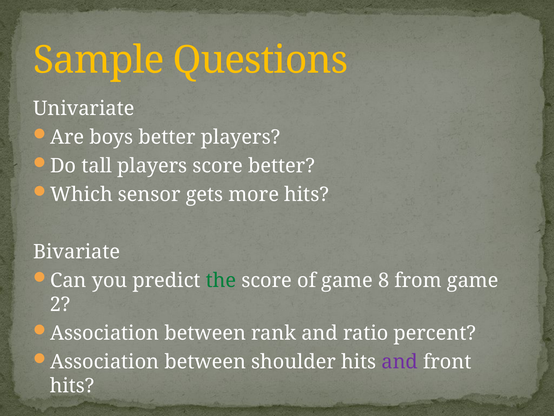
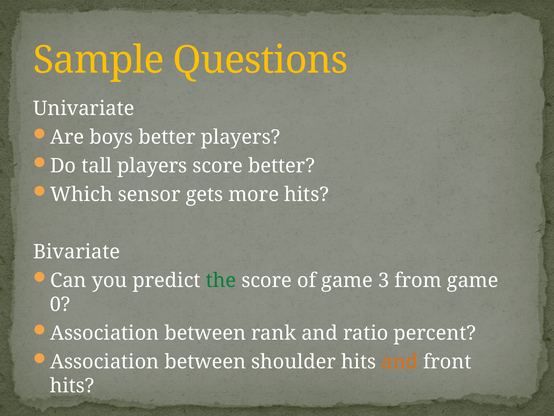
8: 8 -> 3
2: 2 -> 0
and at (400, 361) colour: purple -> orange
